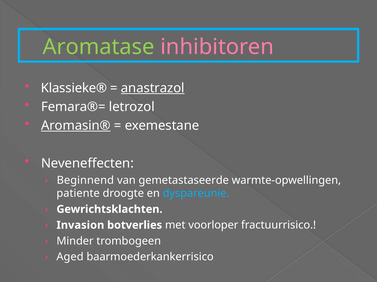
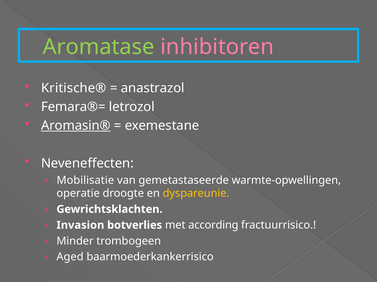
Klassieke®: Klassieke® -> Kritische®
anastrazol underline: present -> none
Beginnend: Beginnend -> Mobilisatie
patiente: patiente -> operatie
dyspareunie colour: light blue -> yellow
voorloper: voorloper -> according
